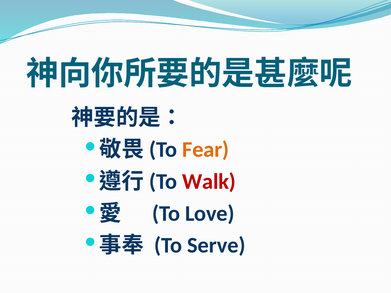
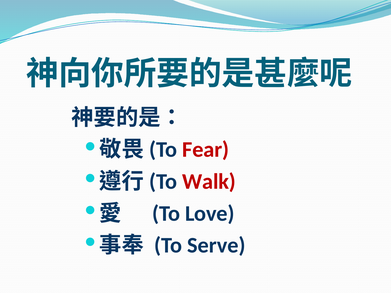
Fear colour: orange -> red
